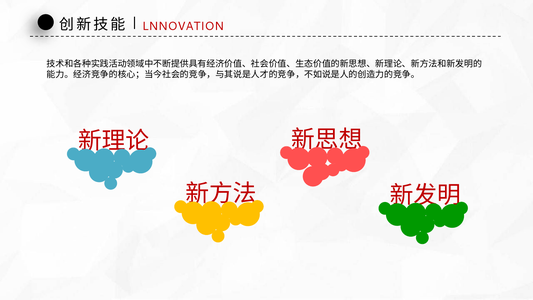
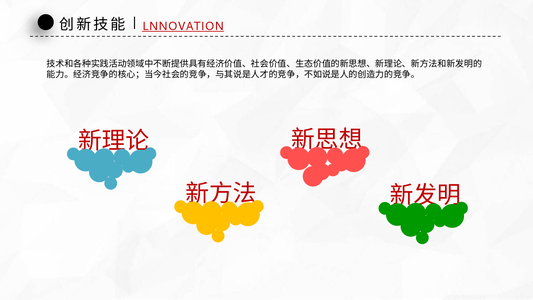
LNNOVATION underline: none -> present
